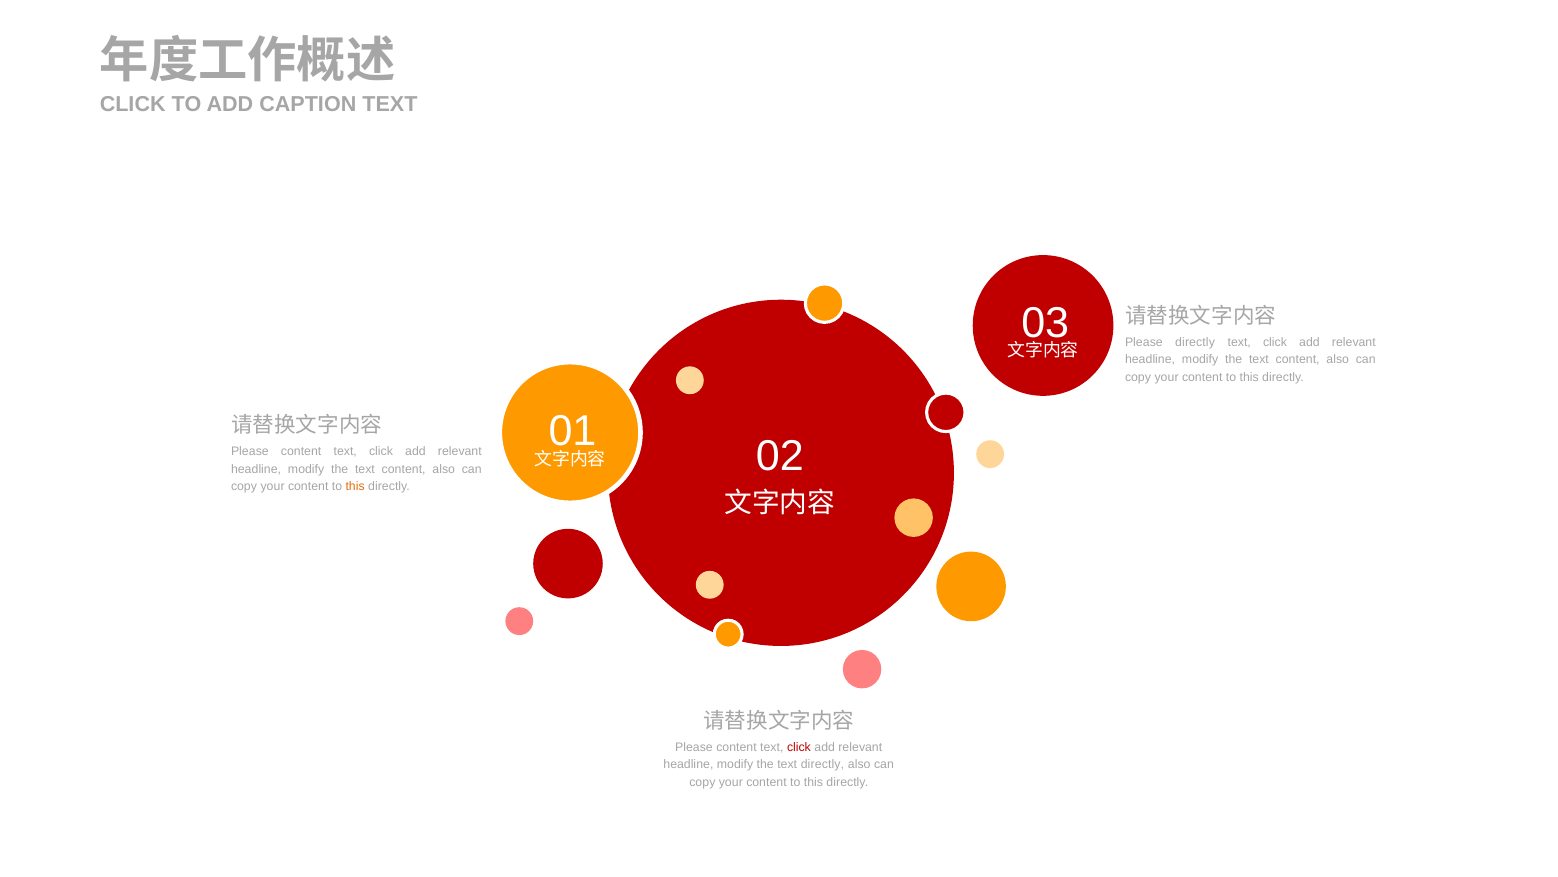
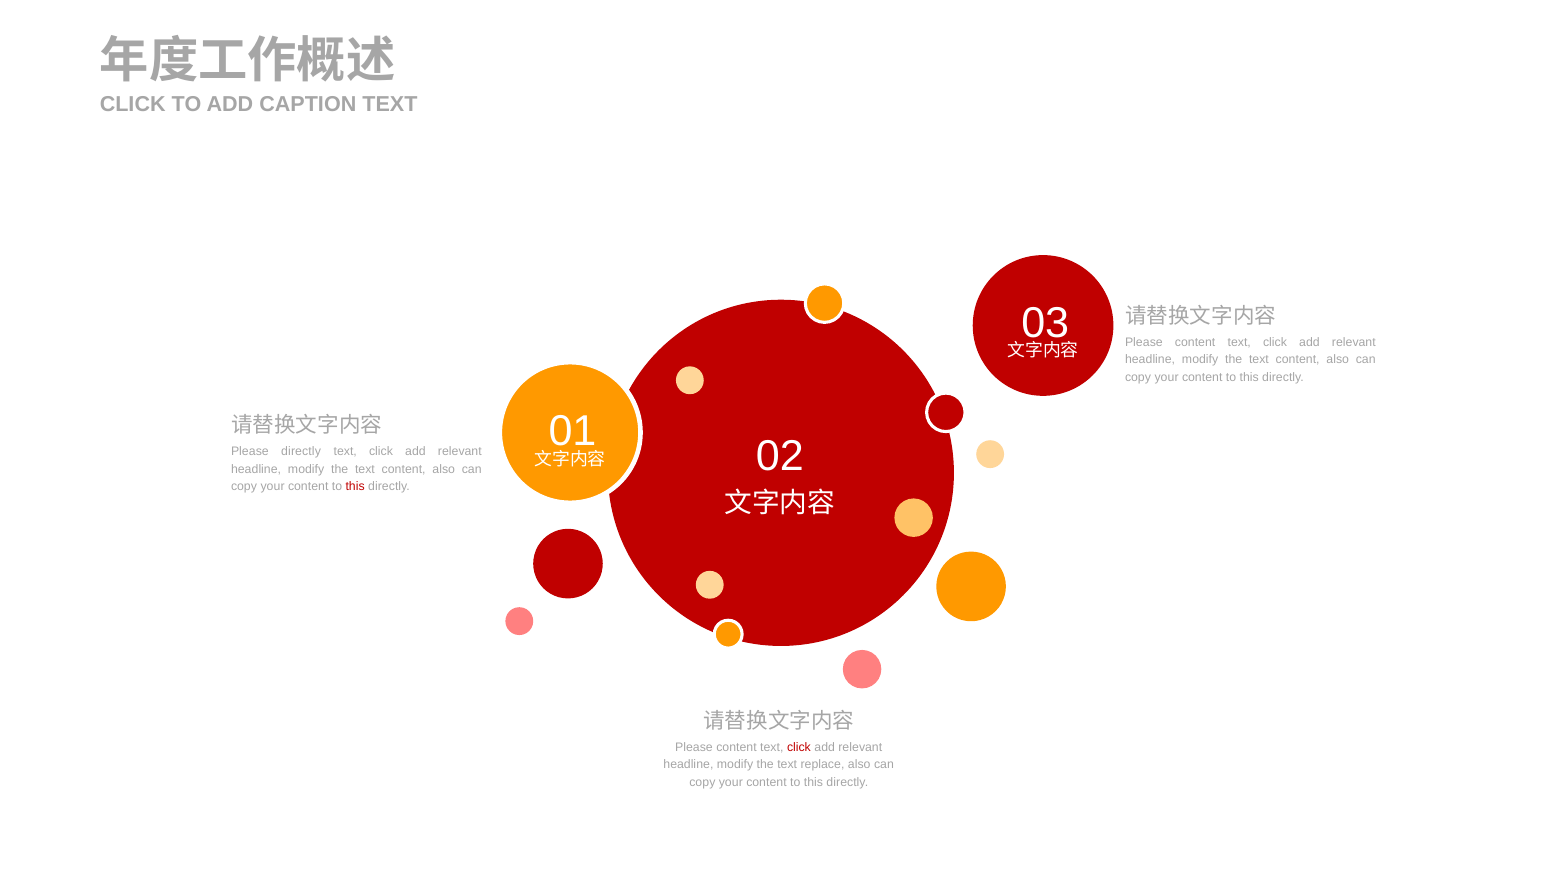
directly at (1195, 342): directly -> content
content at (301, 451): content -> directly
this at (355, 486) colour: orange -> red
text directly: directly -> replace
